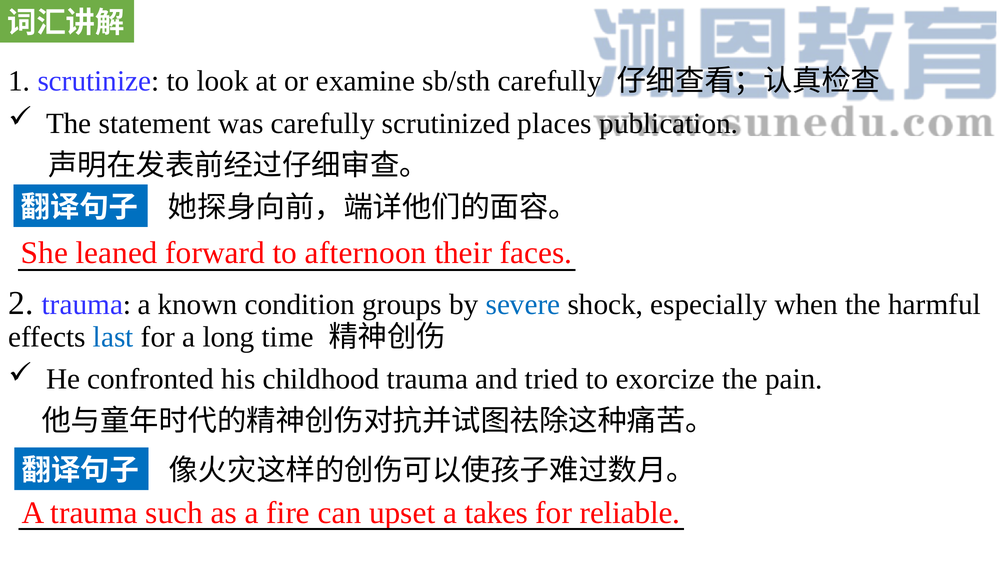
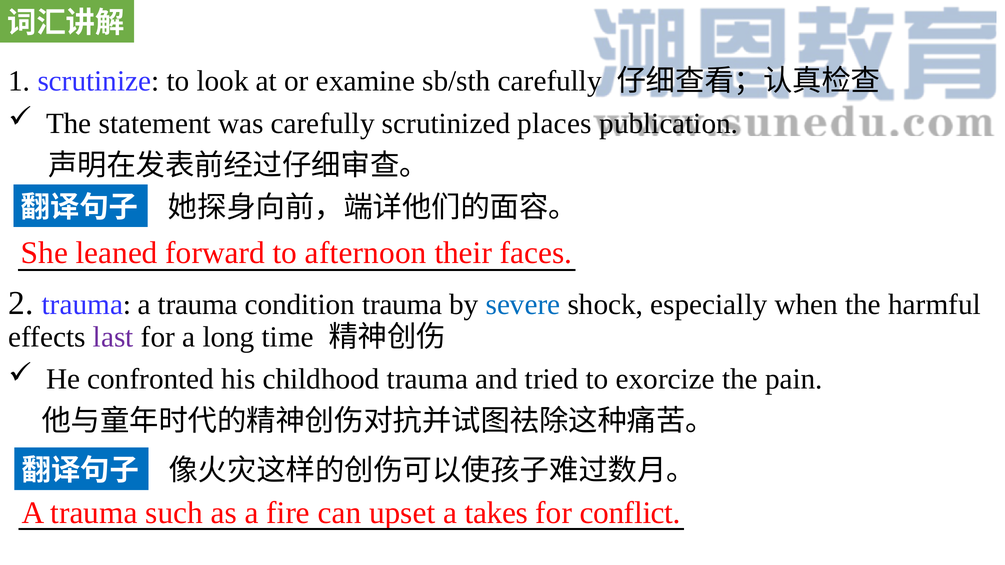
trauma a known: known -> trauma
condition groups: groups -> trauma
last colour: blue -> purple
reliable: reliable -> conflict
